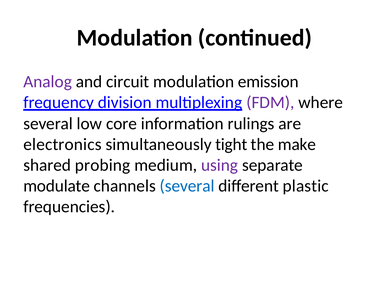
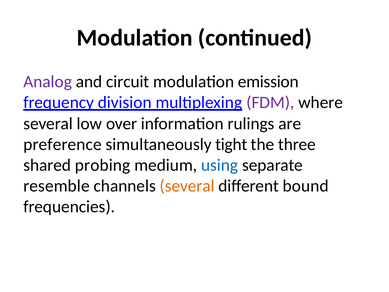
core: core -> over
electronics: electronics -> preference
make: make -> three
using colour: purple -> blue
modulate: modulate -> resemble
several at (187, 186) colour: blue -> orange
plastic: plastic -> bound
